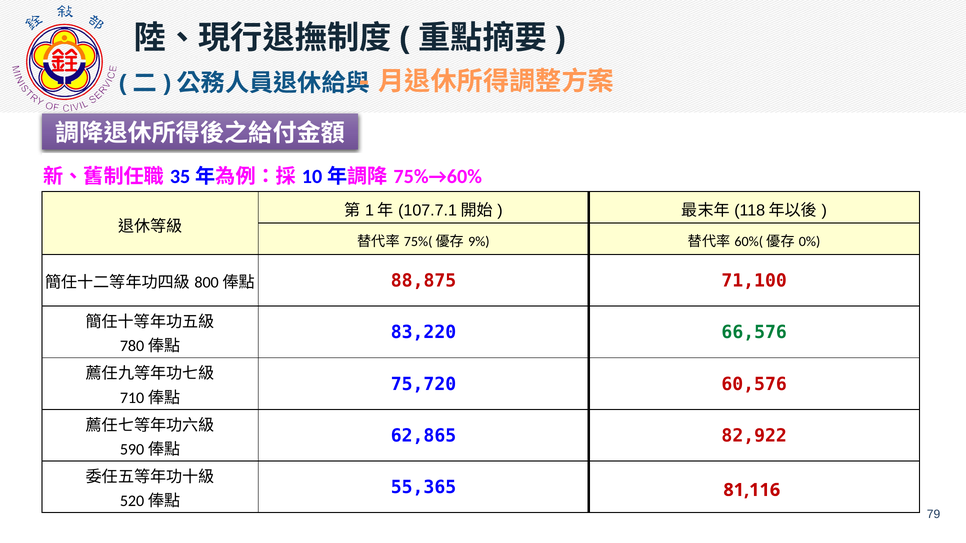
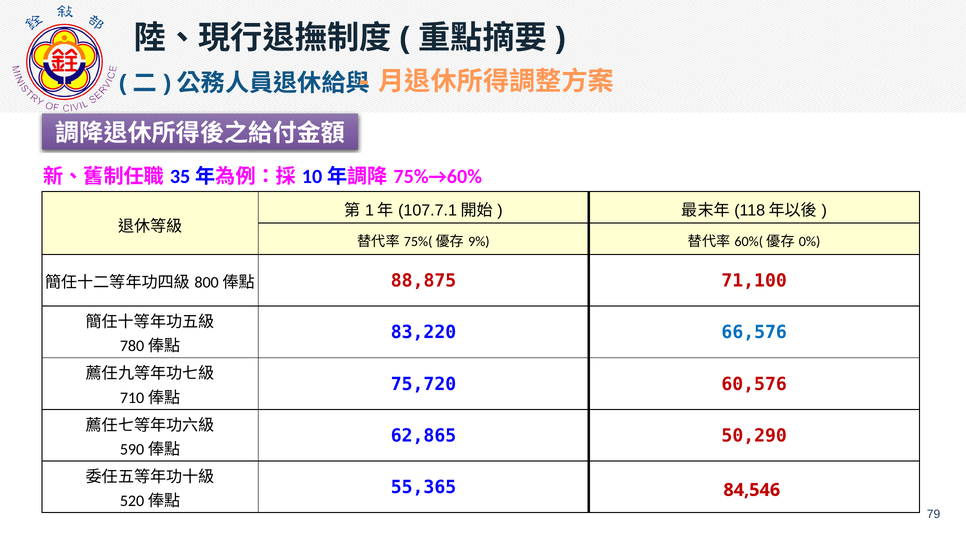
66,576 colour: green -> blue
82,922: 82,922 -> 50,290
81,116: 81,116 -> 84,546
